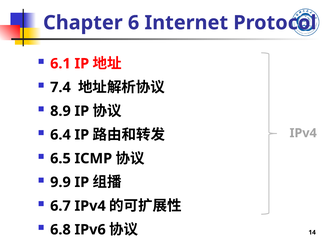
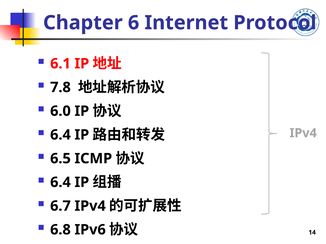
7.4: 7.4 -> 7.8
8.9: 8.9 -> 6.0
9.9 at (60, 183): 9.9 -> 6.4
